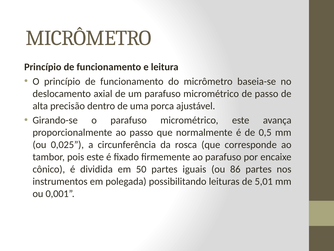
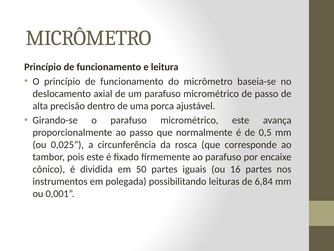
86: 86 -> 16
5,01: 5,01 -> 6,84
